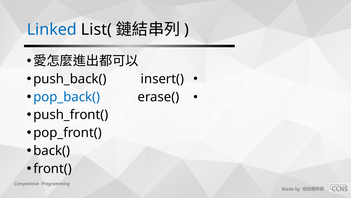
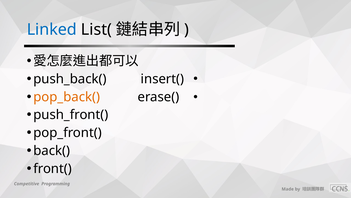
pop_back( colour: blue -> orange
